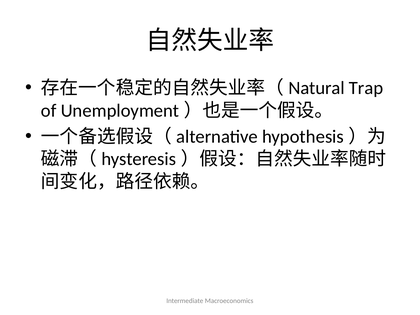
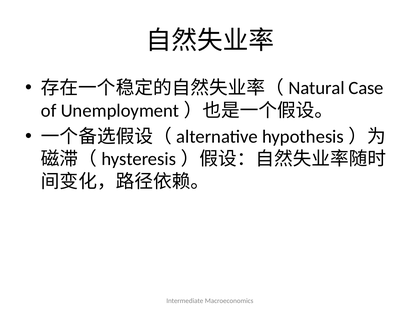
Trap: Trap -> Case
